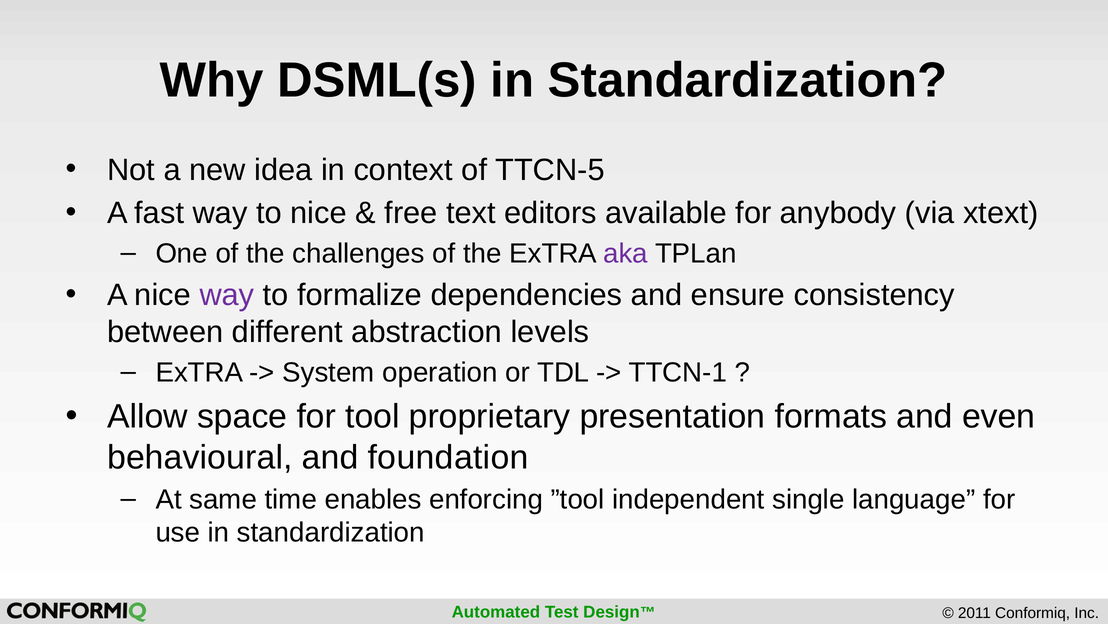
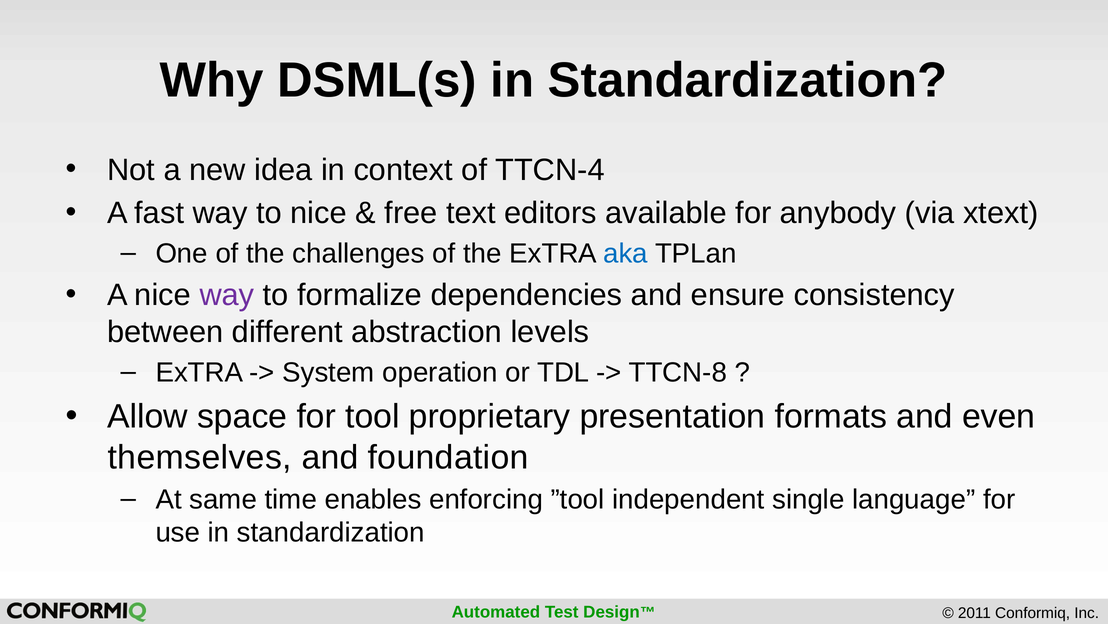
TTCN-5: TTCN-5 -> TTCN-4
aka colour: purple -> blue
TTCN-1: TTCN-1 -> TTCN-8
behavioural: behavioural -> themselves
